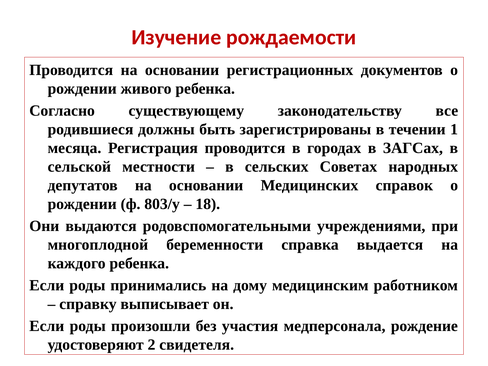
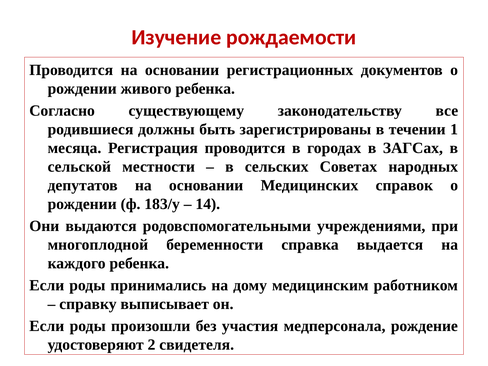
803/у: 803/у -> 183/у
18: 18 -> 14
